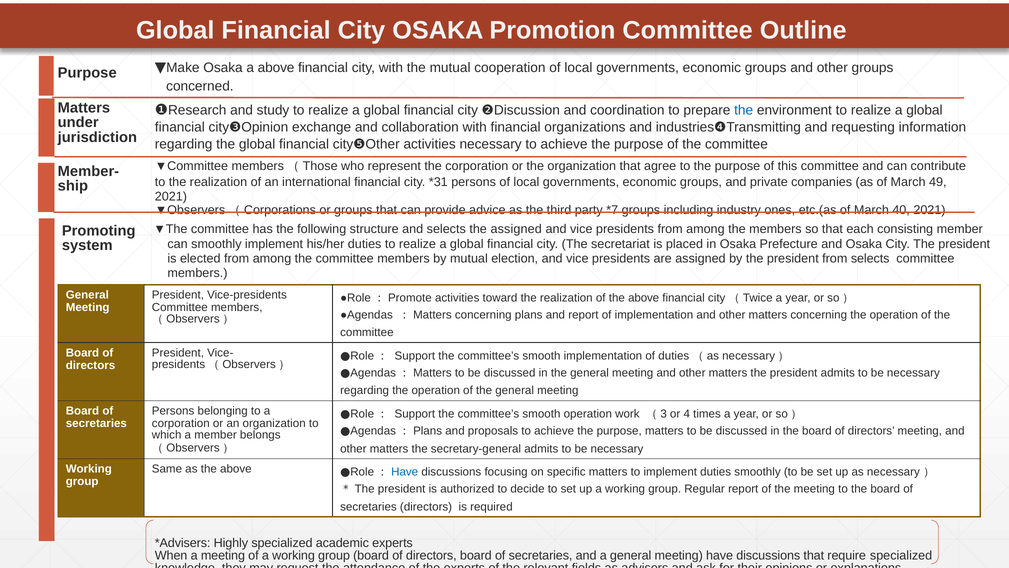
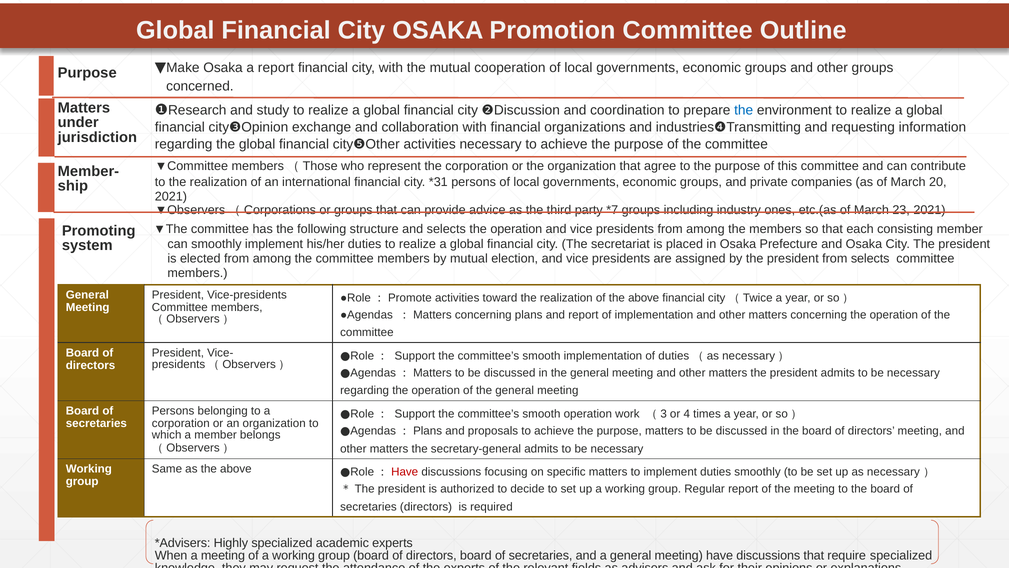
a above: above -> report
49: 49 -> 20
40: 40 -> 23
selects the assigned: assigned -> operation
Have at (405, 472) colour: blue -> red
